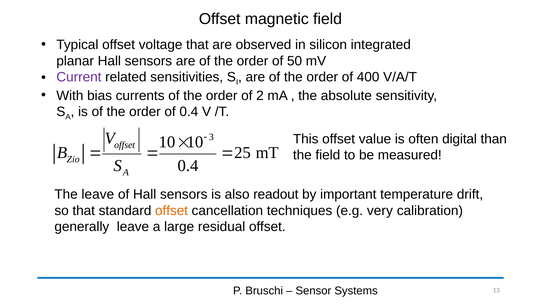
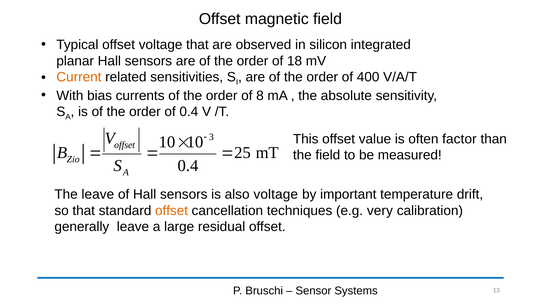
50: 50 -> 18
Current colour: purple -> orange
2: 2 -> 8
digital: digital -> factor
also readout: readout -> voltage
